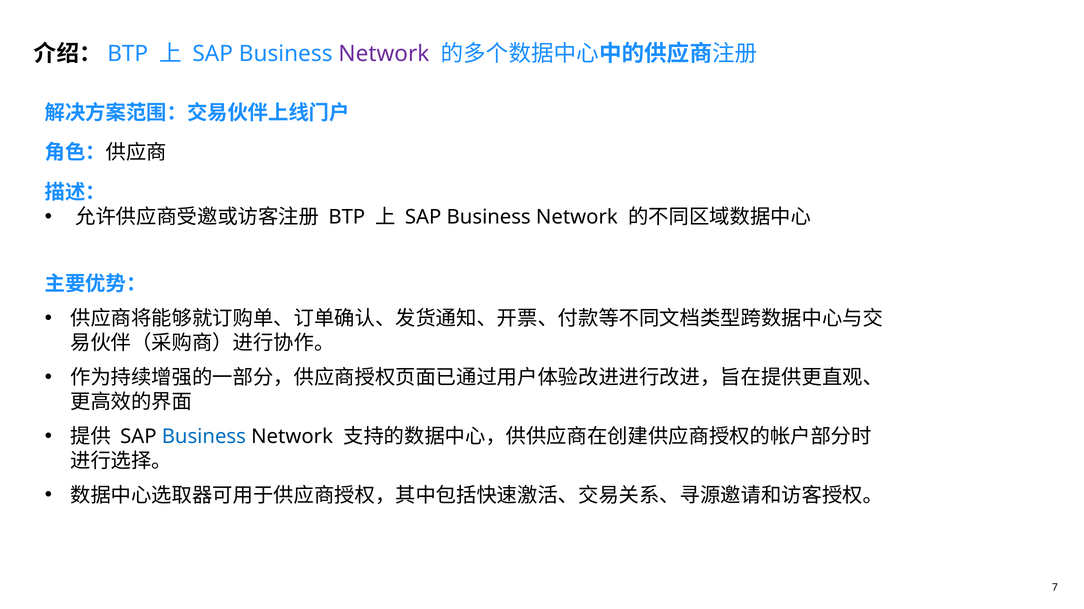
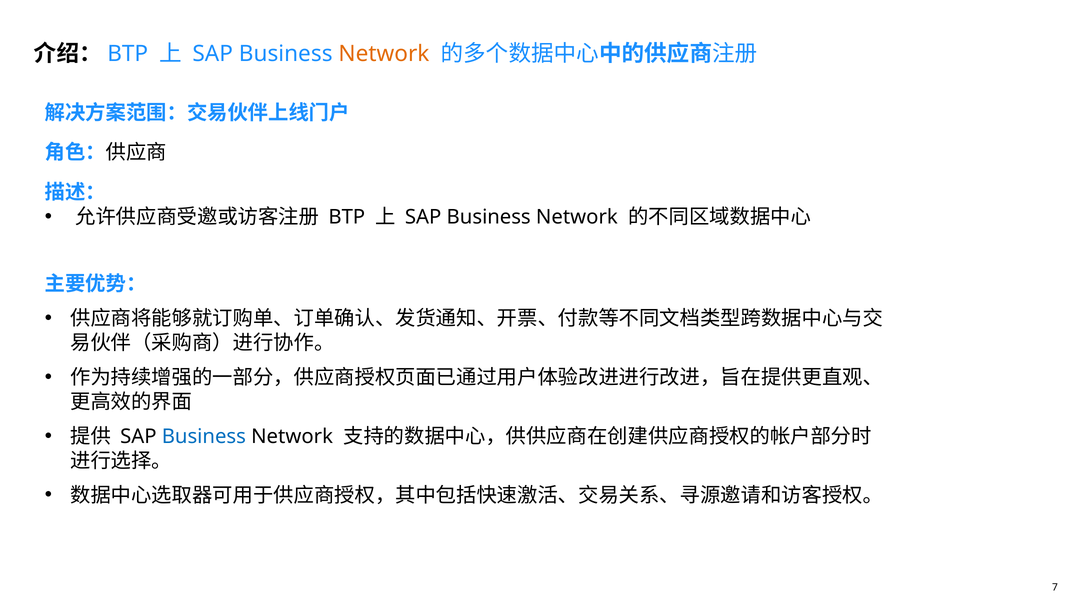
Network at (384, 54) colour: purple -> orange
